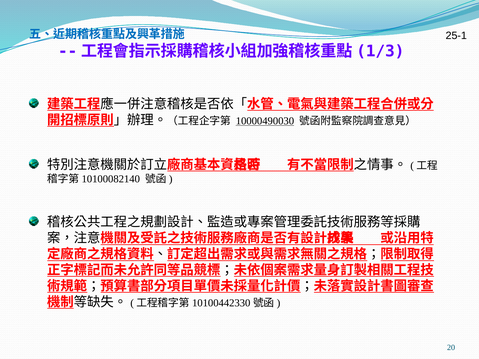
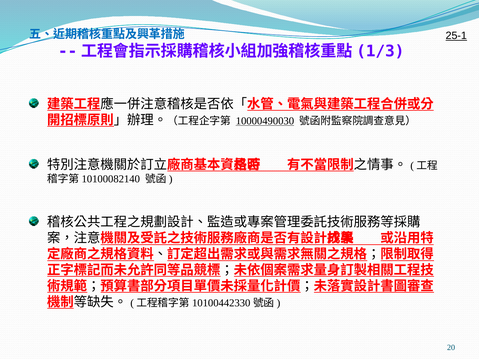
25-1 underline: none -> present
